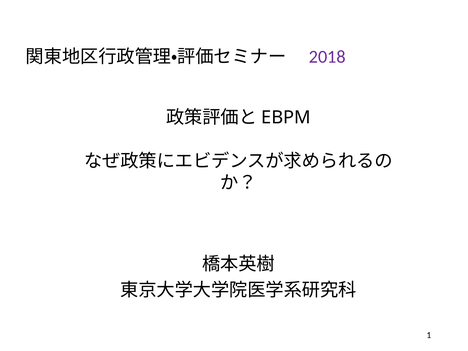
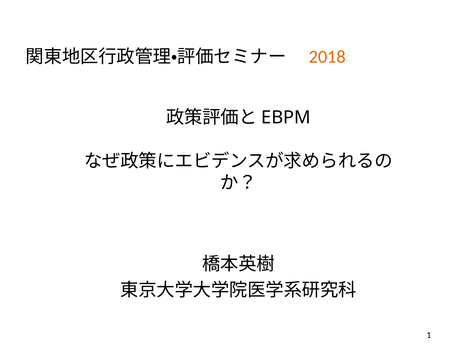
2018 colour: purple -> orange
